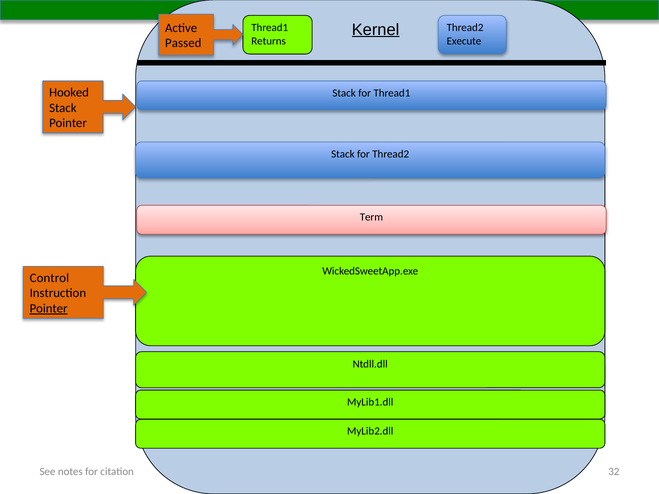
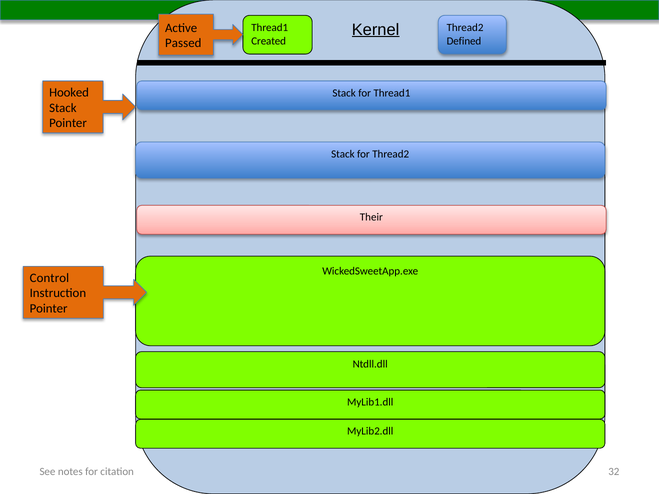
Returns: Returns -> Created
Execute: Execute -> Defined
Term: Term -> Their
Pointer at (49, 309) underline: present -> none
